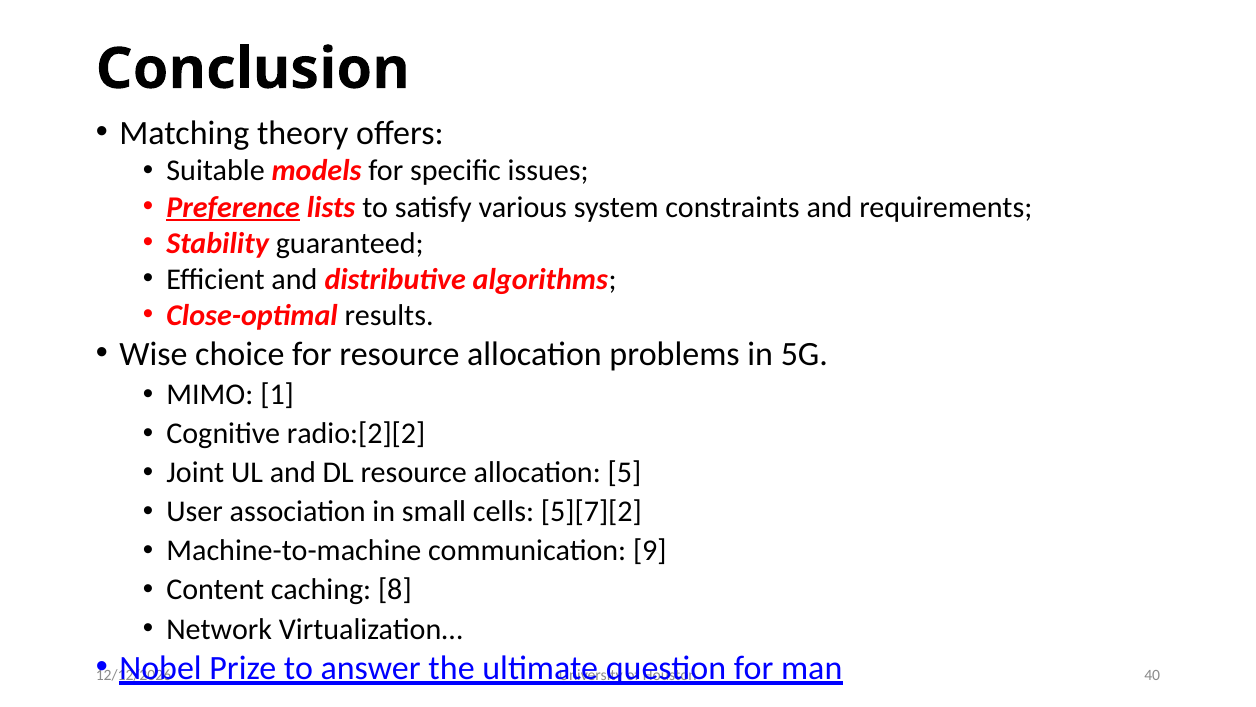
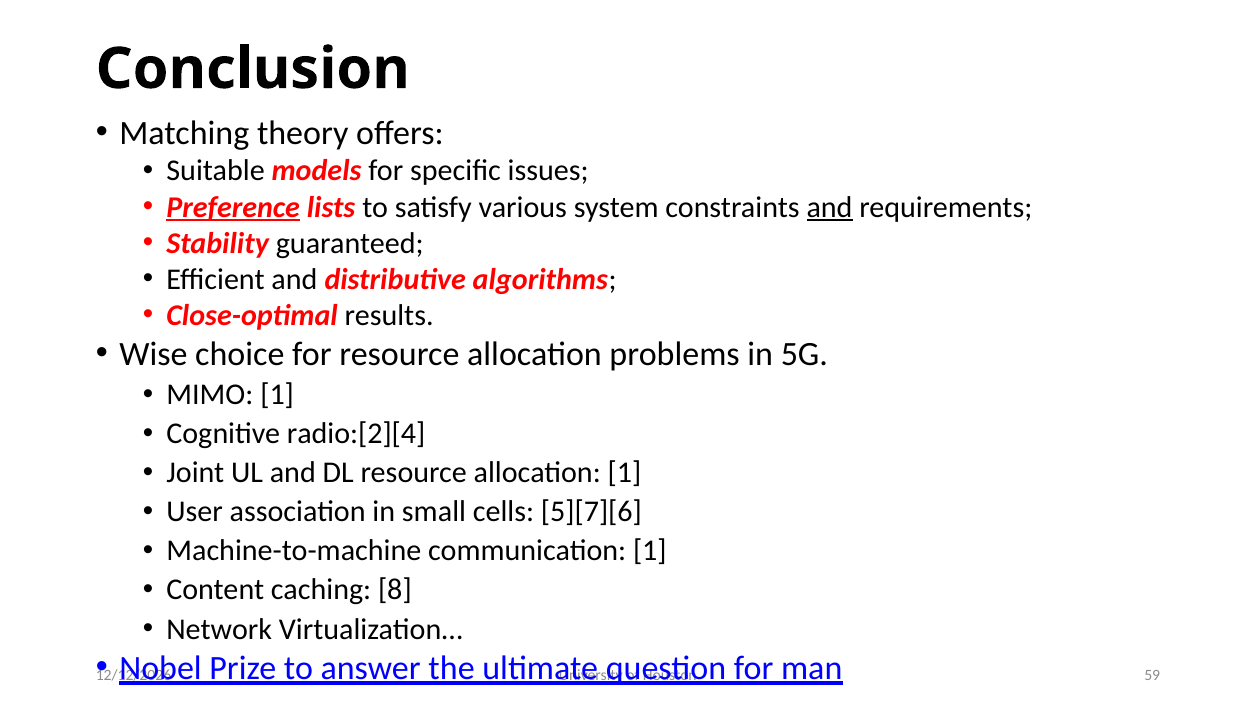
and at (830, 207) underline: none -> present
radio:[2][2: radio:[2][2 -> radio:[2][4
allocation 5: 5 -> 1
5][7][2: 5][7][2 -> 5][7][6
communication 9: 9 -> 1
40: 40 -> 59
